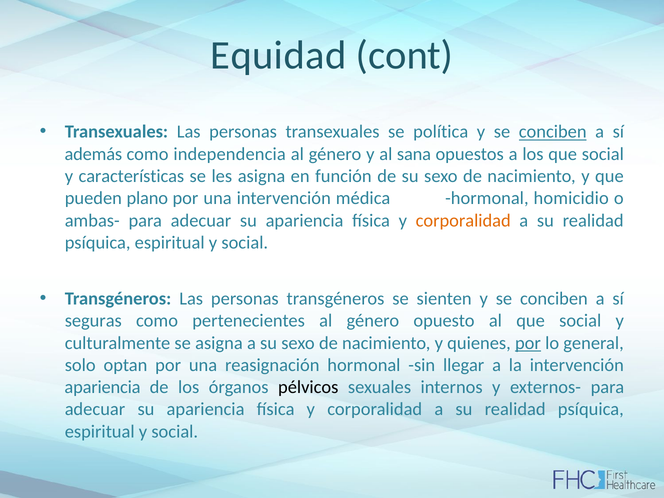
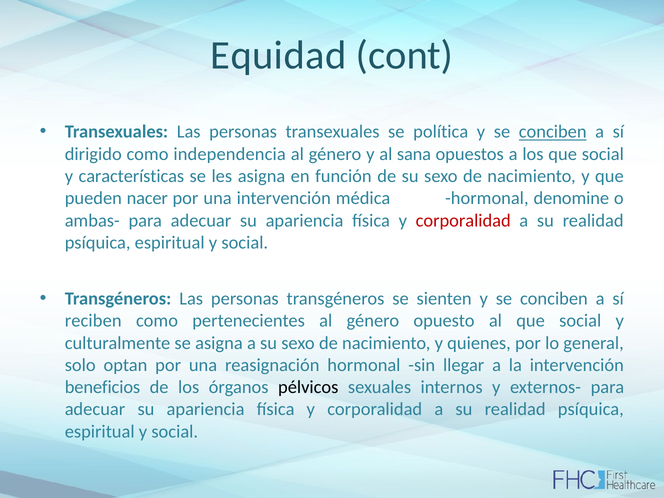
además: además -> dirigido
plano: plano -> nacer
homicidio: homicidio -> denomine
corporalidad at (463, 220) colour: orange -> red
seguras: seguras -> reciben
por at (528, 343) underline: present -> none
apariencia at (103, 387): apariencia -> beneficios
